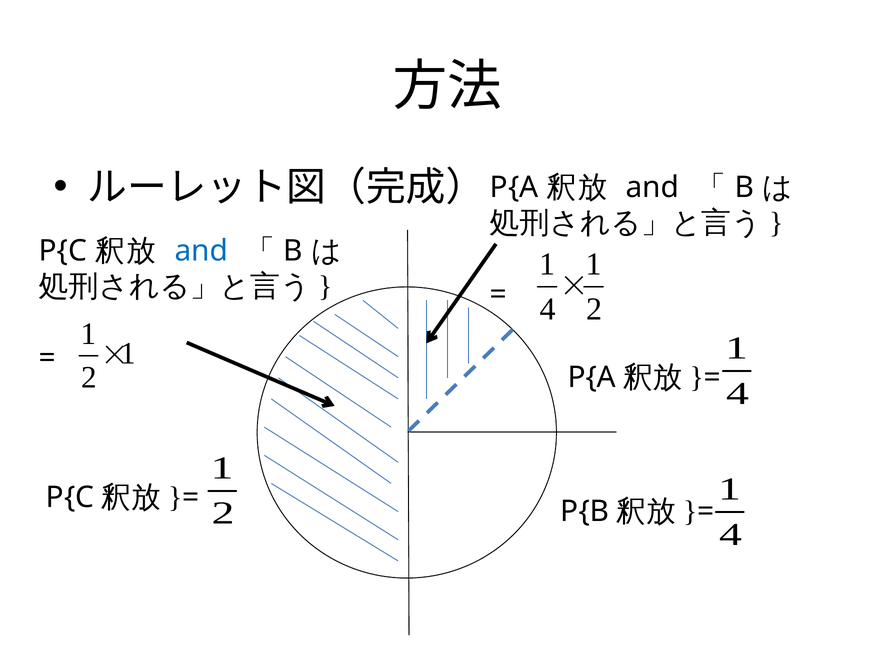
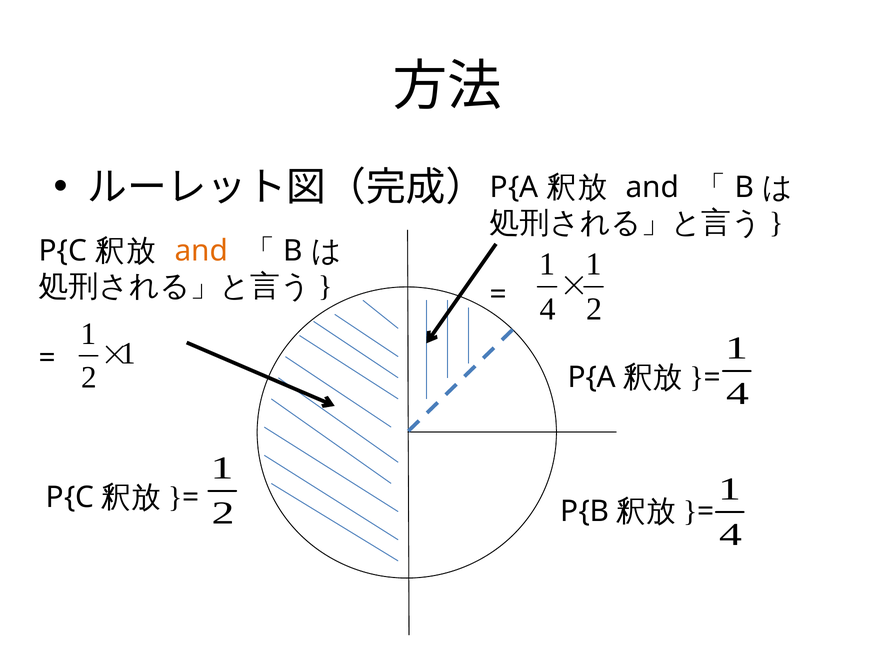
and at (201, 251) colour: blue -> orange
